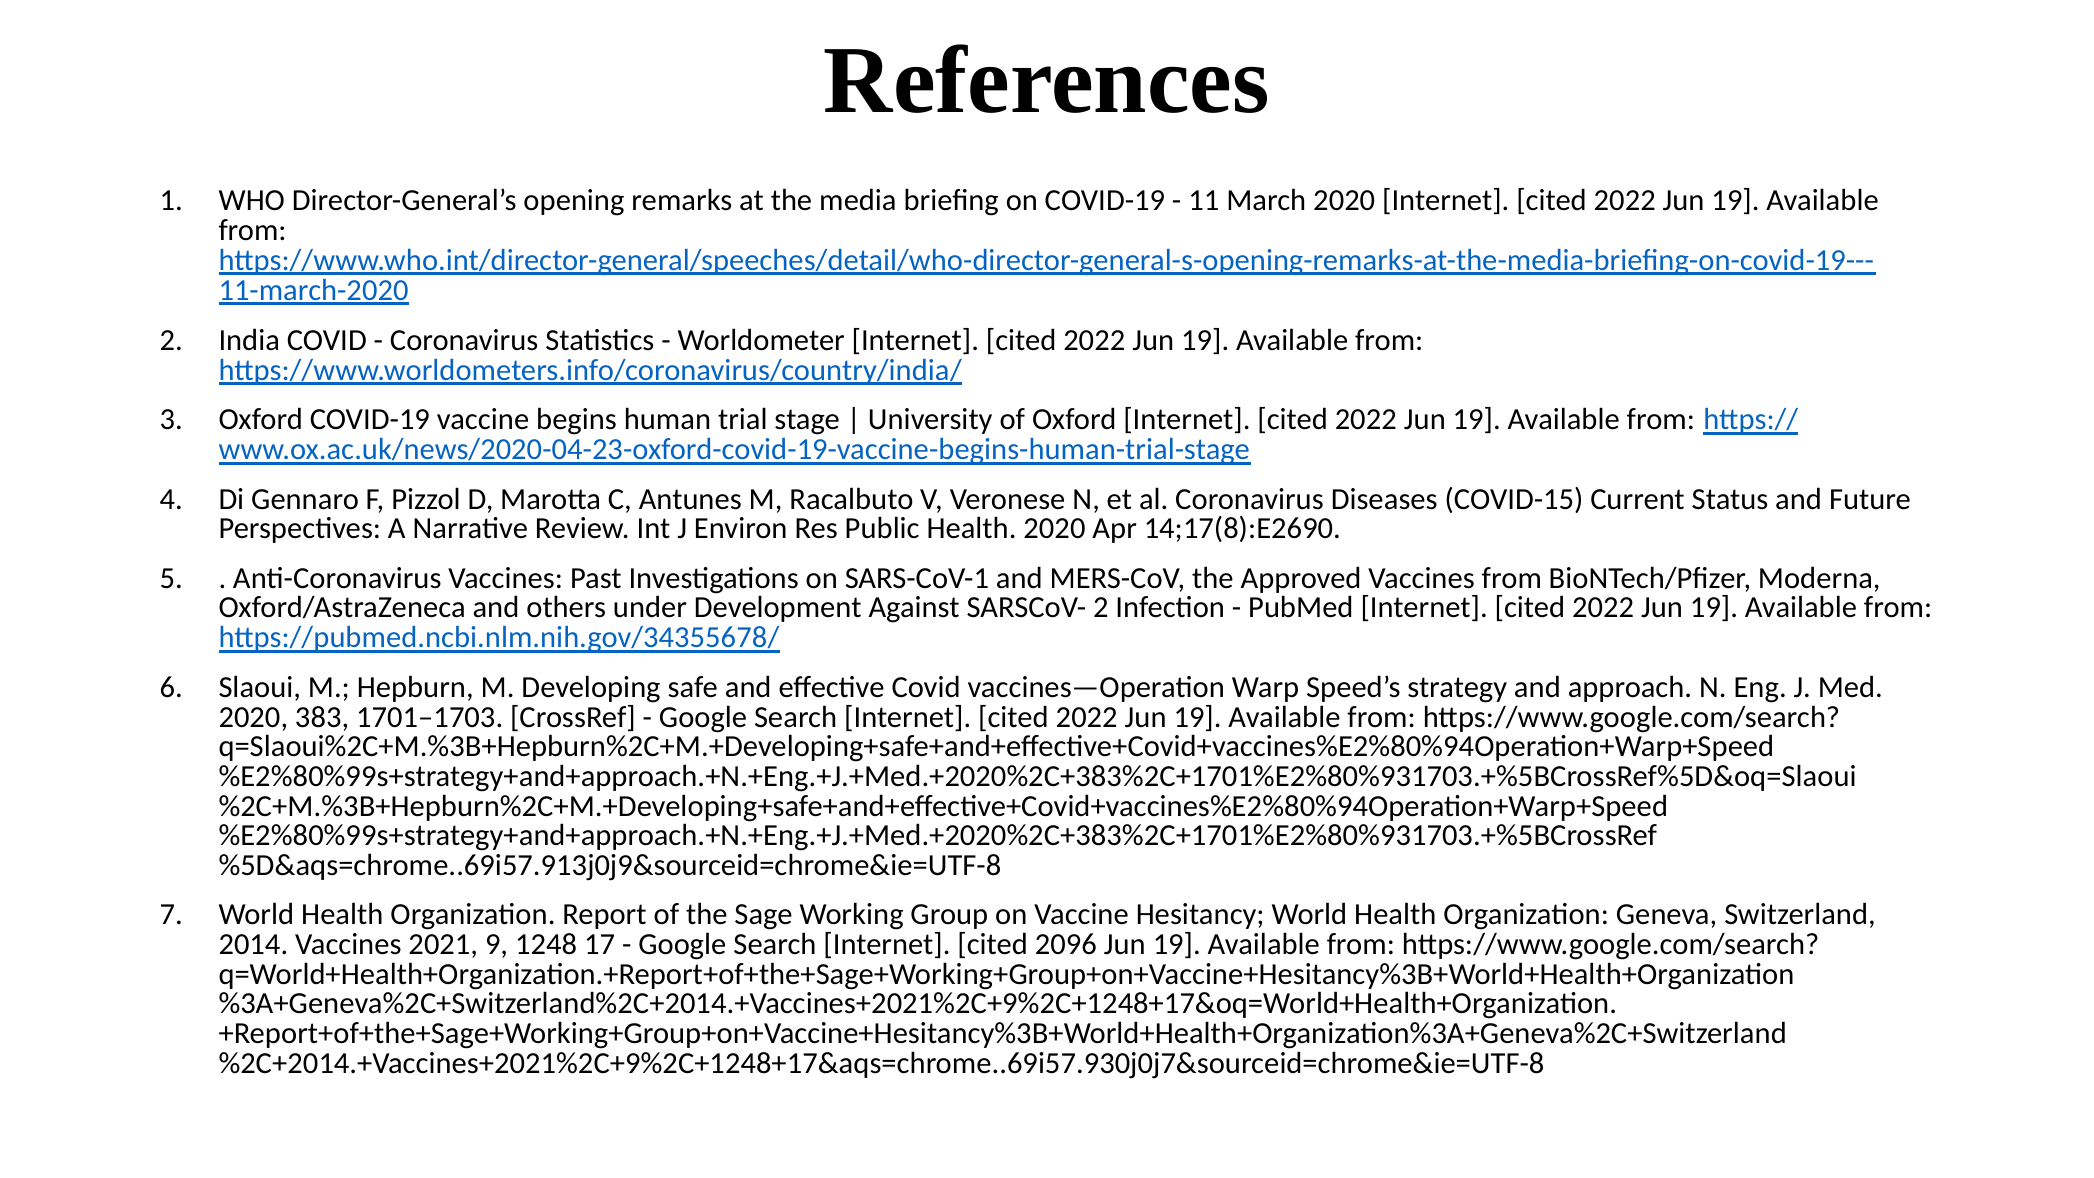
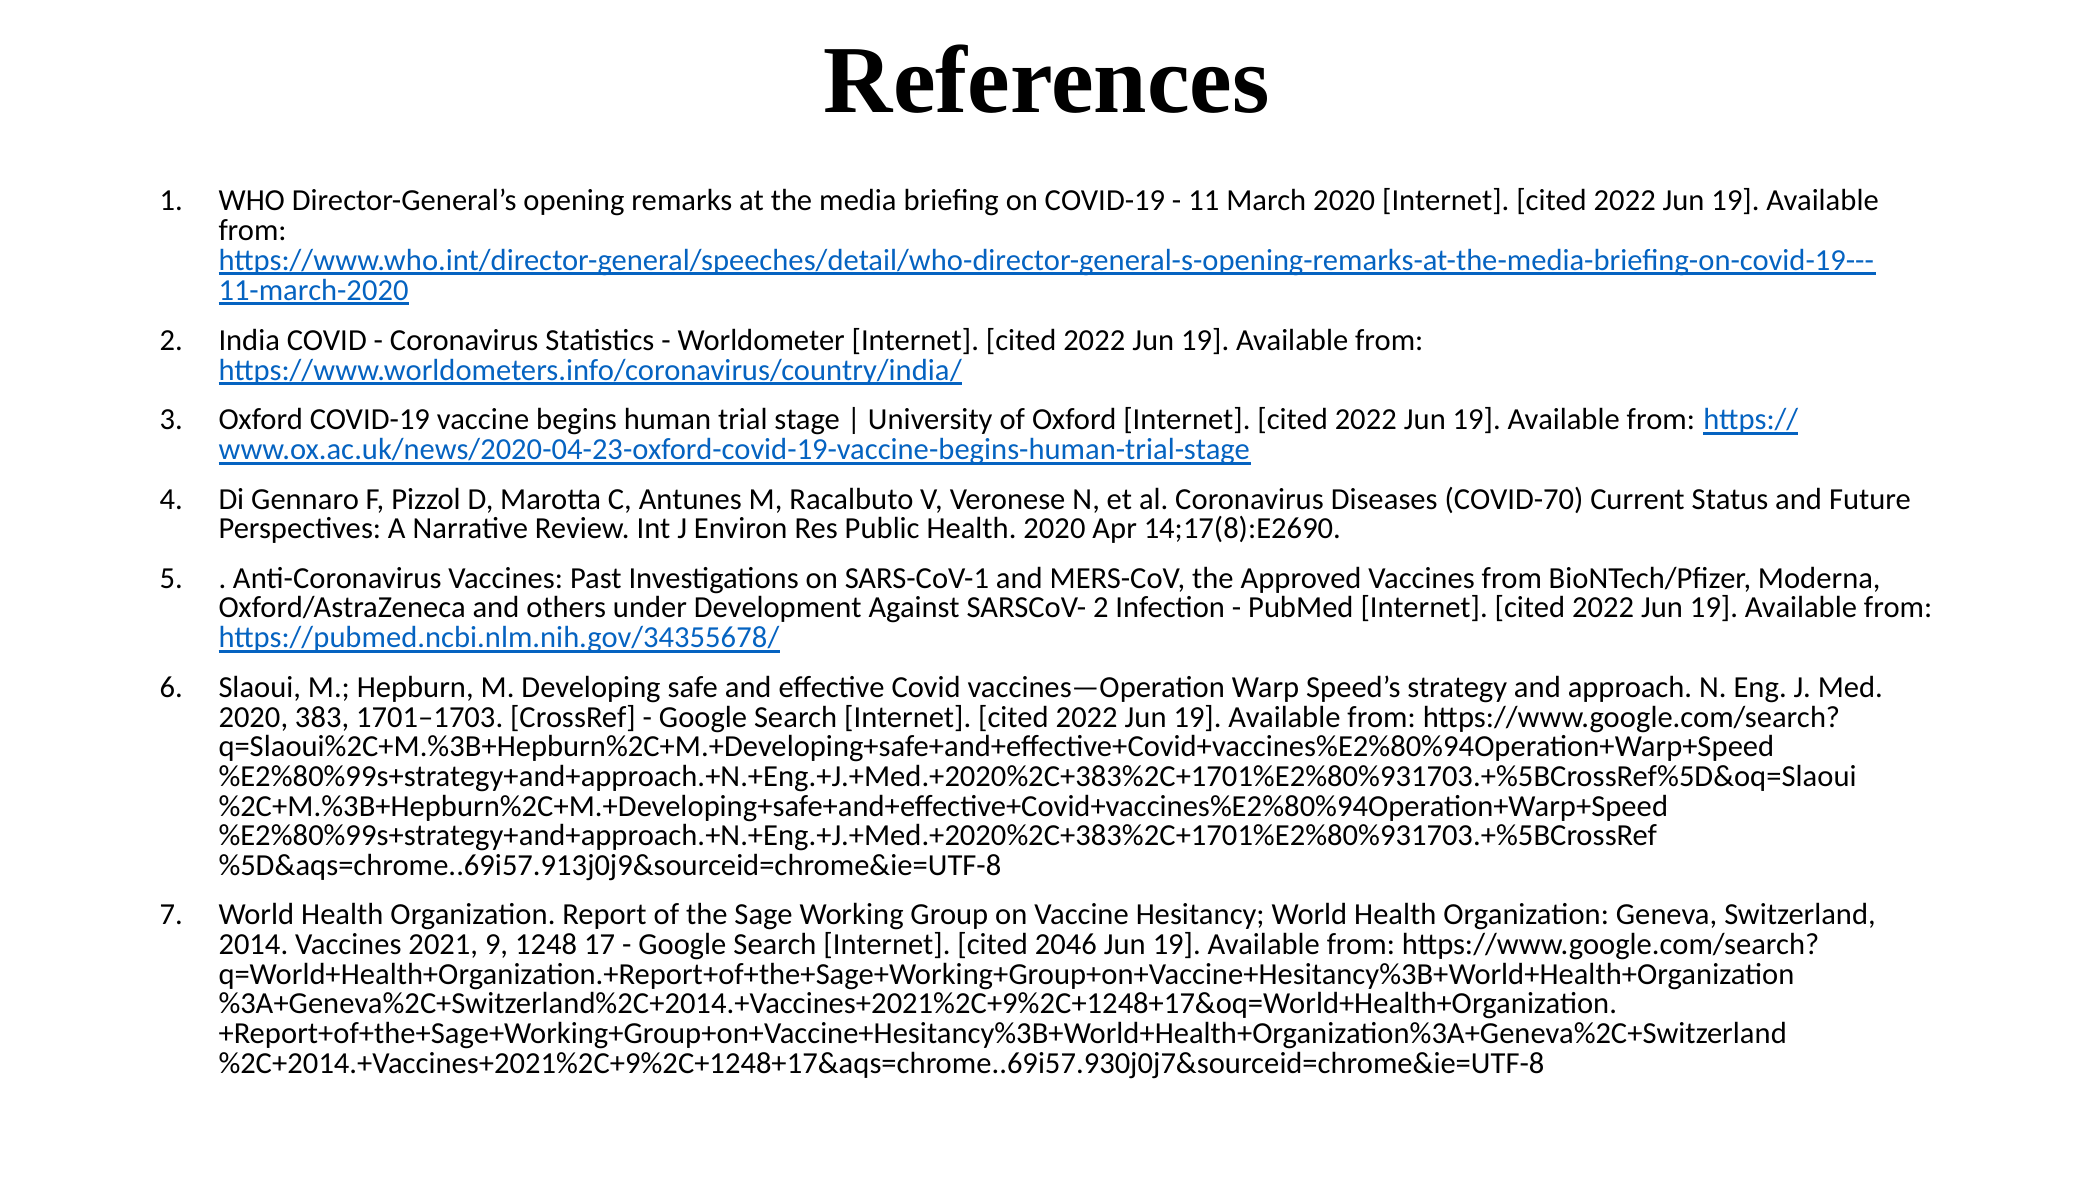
COVID-15: COVID-15 -> COVID-70
2096: 2096 -> 2046
